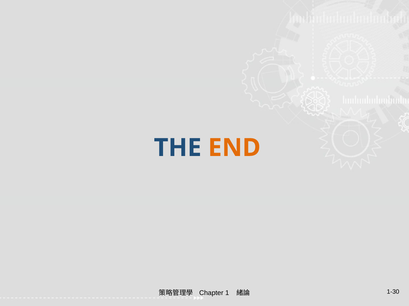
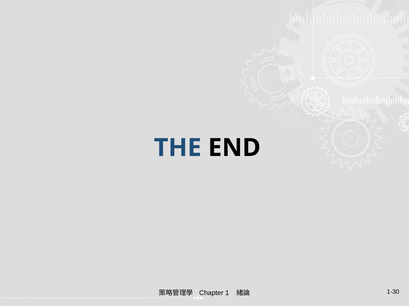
END colour: orange -> black
